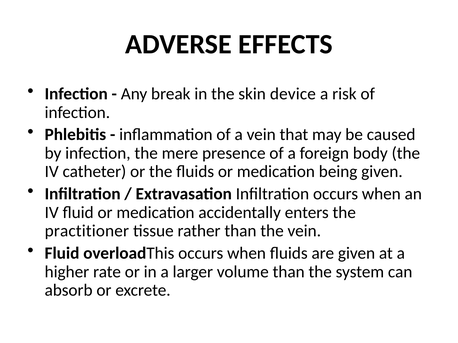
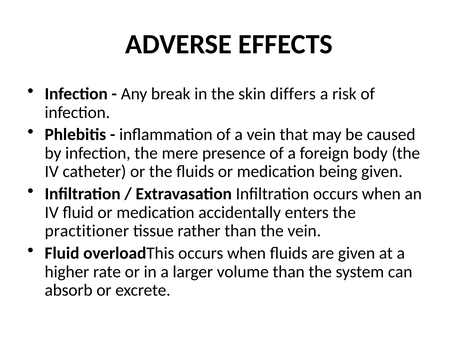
device: device -> differs
